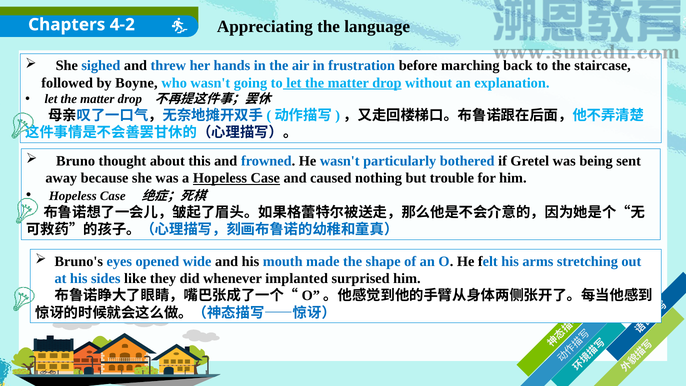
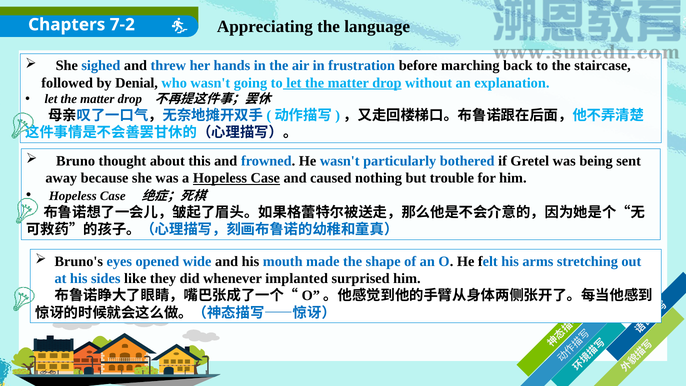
4-2: 4-2 -> 7-2
Boyne: Boyne -> Denial
